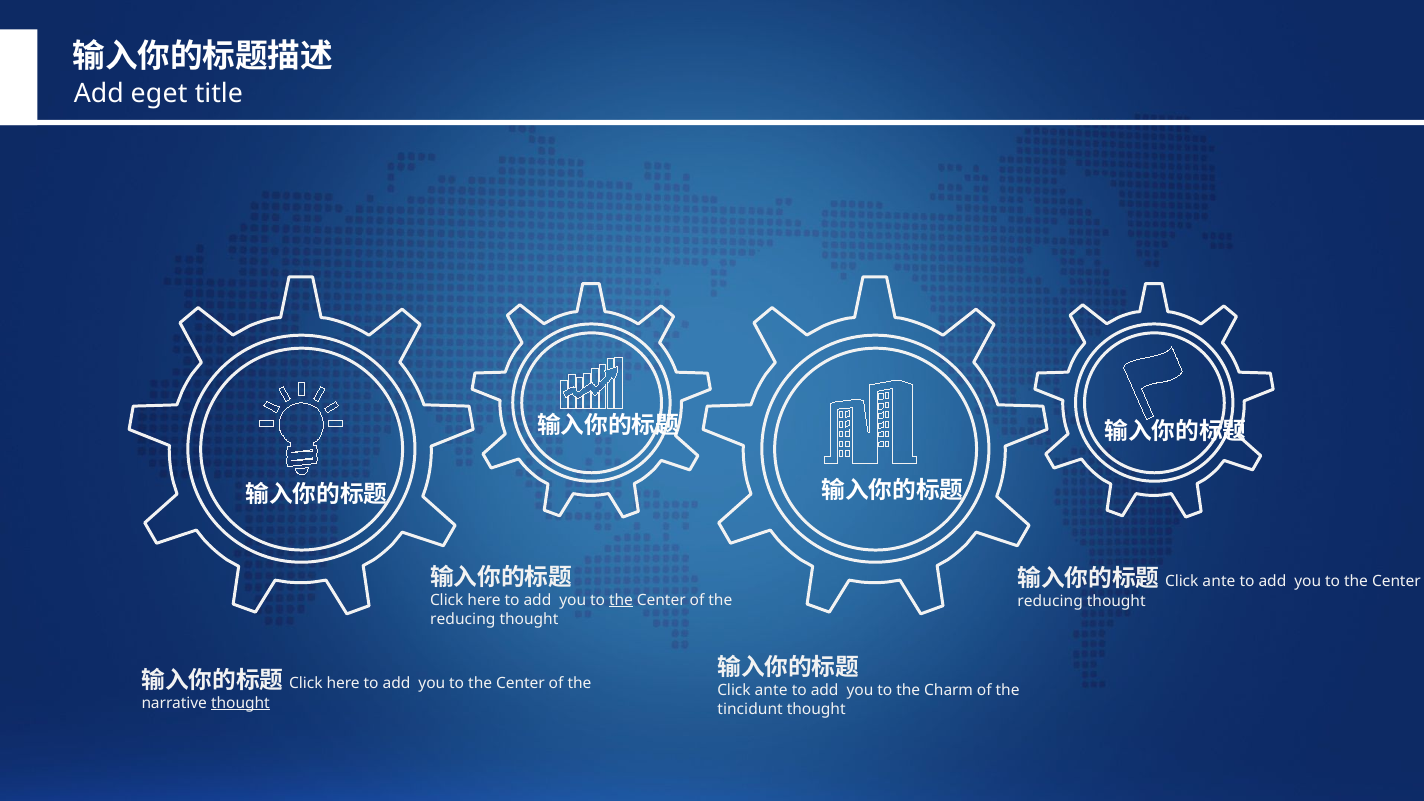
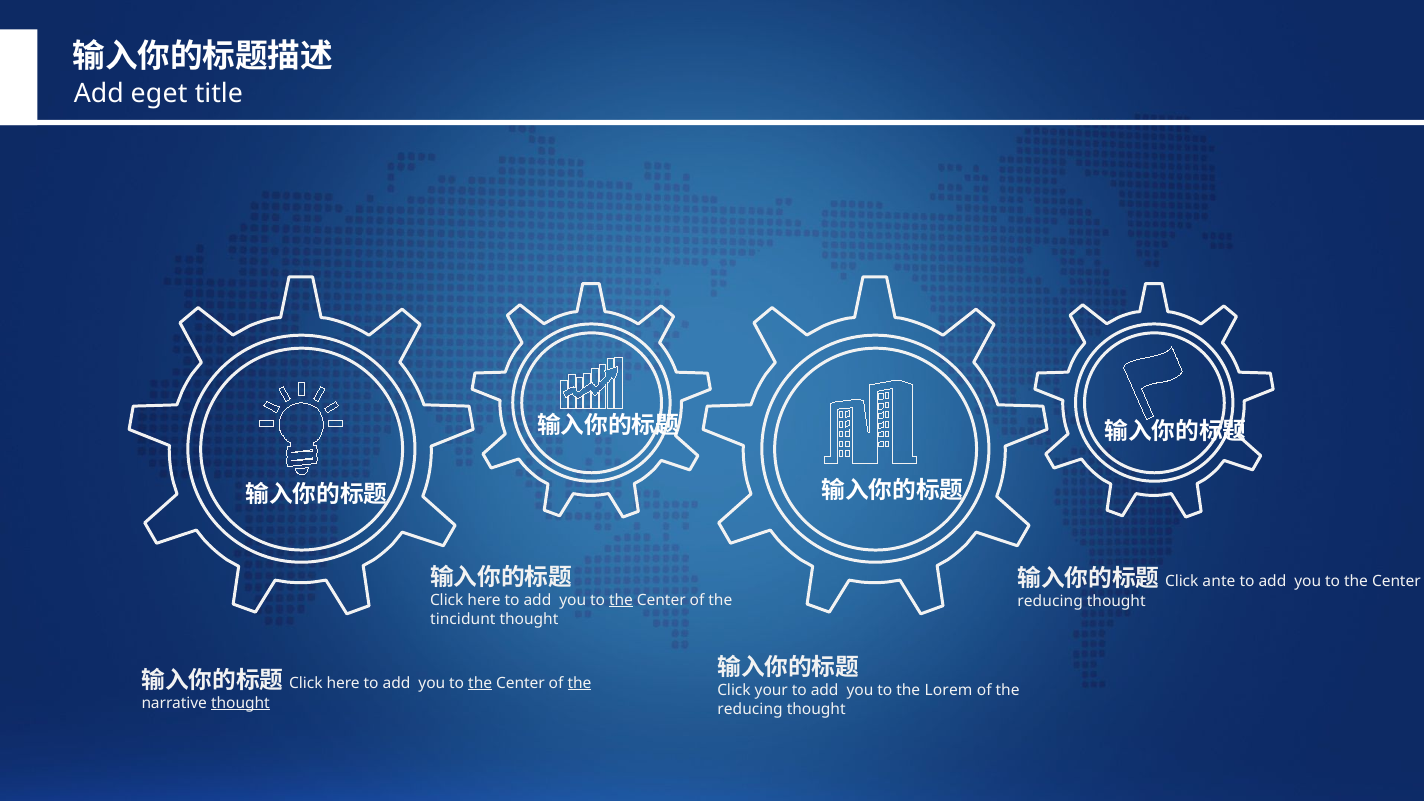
reducing at (463, 619): reducing -> tincidunt
the at (480, 683) underline: none -> present
the at (580, 683) underline: none -> present
ante at (771, 691): ante -> your
Charm: Charm -> Lorem
tincidunt at (750, 709): tincidunt -> reducing
